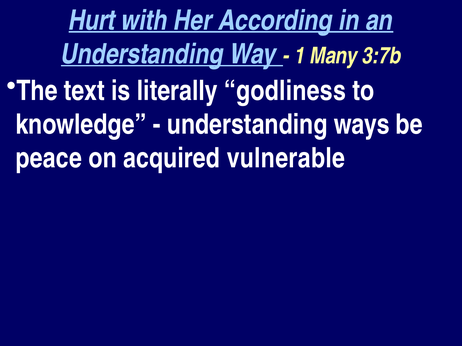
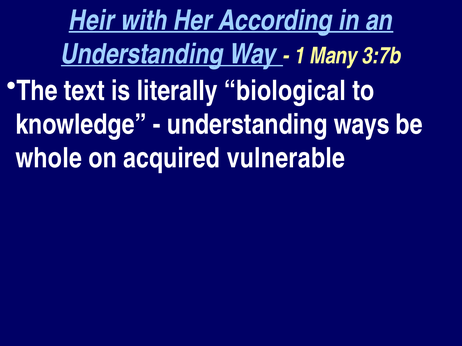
Hurt: Hurt -> Heir
godliness: godliness -> biological
peace: peace -> whole
